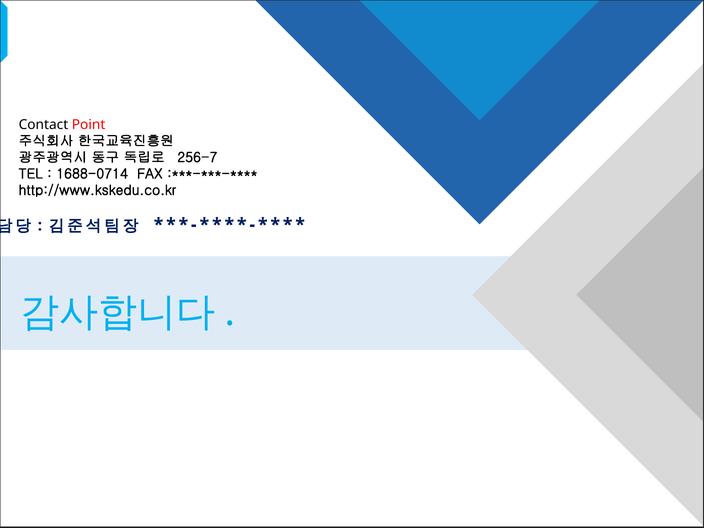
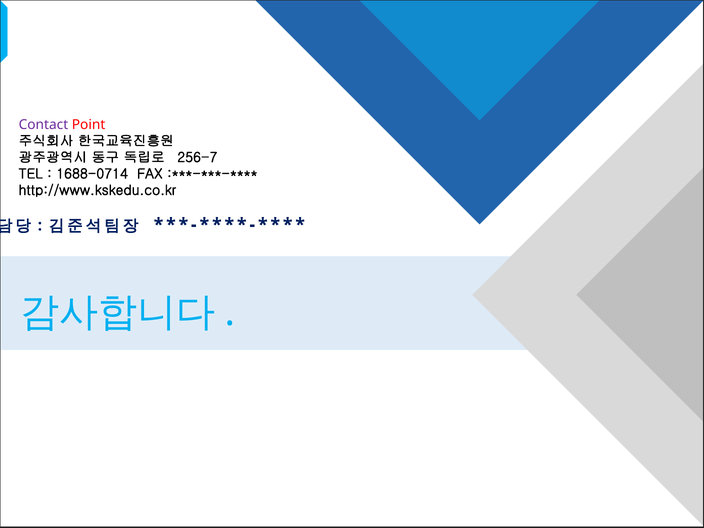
Contact colour: black -> purple
